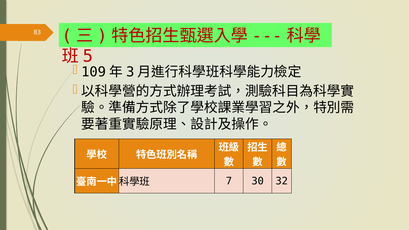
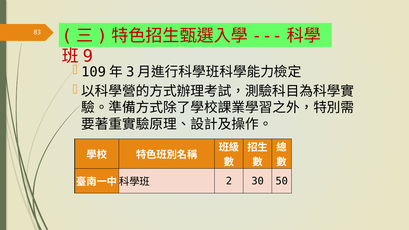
5: 5 -> 9
7: 7 -> 2
32: 32 -> 50
